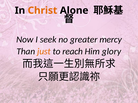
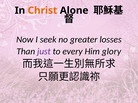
mercy: mercy -> losses
just colour: orange -> purple
reach: reach -> every
